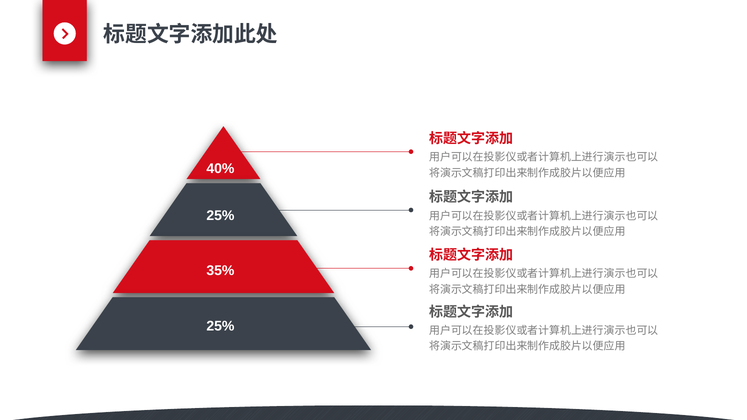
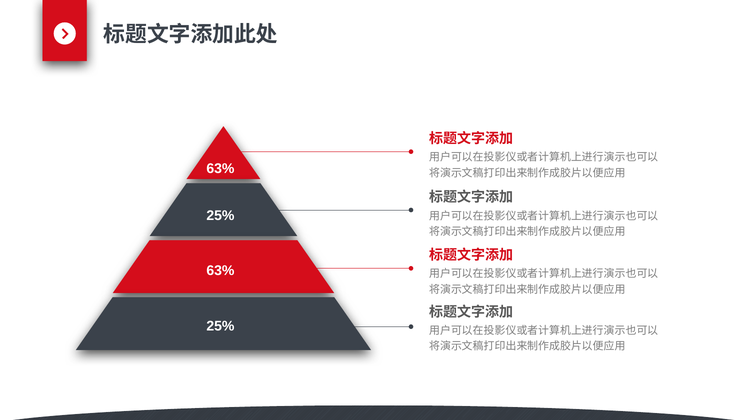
40% at (220, 169): 40% -> 63%
35% at (220, 271): 35% -> 63%
